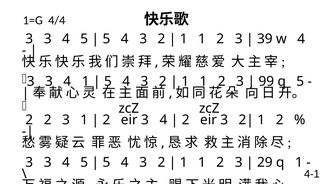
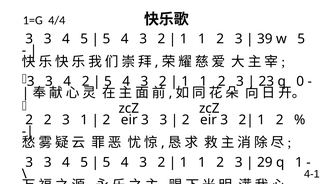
w 4: 4 -> 5
4 1: 1 -> 2
99: 99 -> 23
q 5: 5 -> 0
eir 3 4: 4 -> 3
